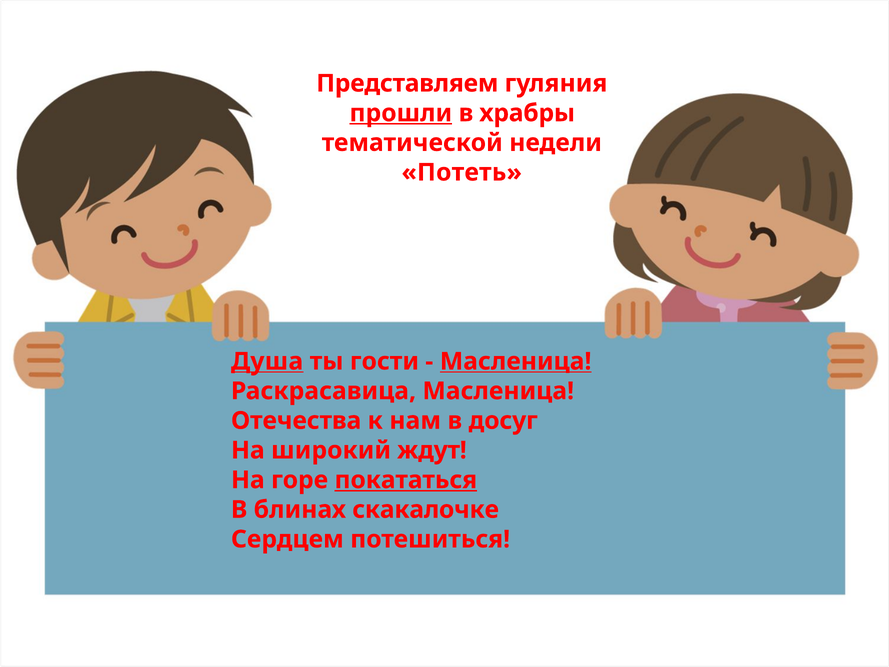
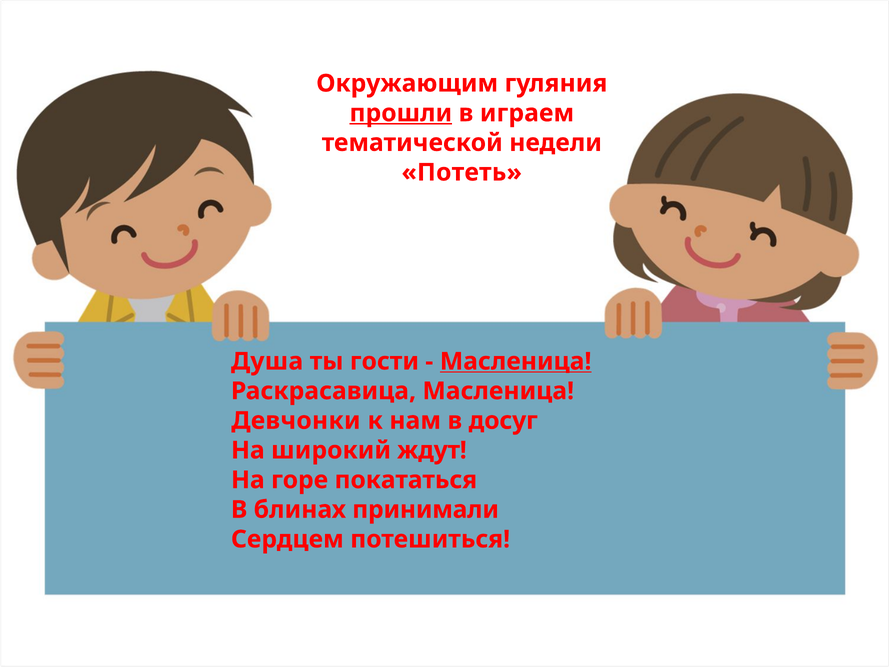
Представляем: Представляем -> Окружающим
храбры: храбры -> играем
Душа underline: present -> none
Отечества: Отечества -> Девчонки
покататься underline: present -> none
скакалочке: скакалочке -> принимали
